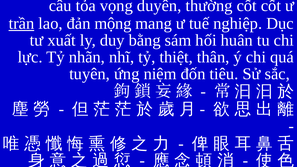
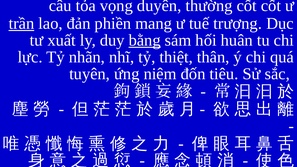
mộng: mộng -> phiền
nghiệp: nghiệp -> trượng
bằng underline: none -> present
